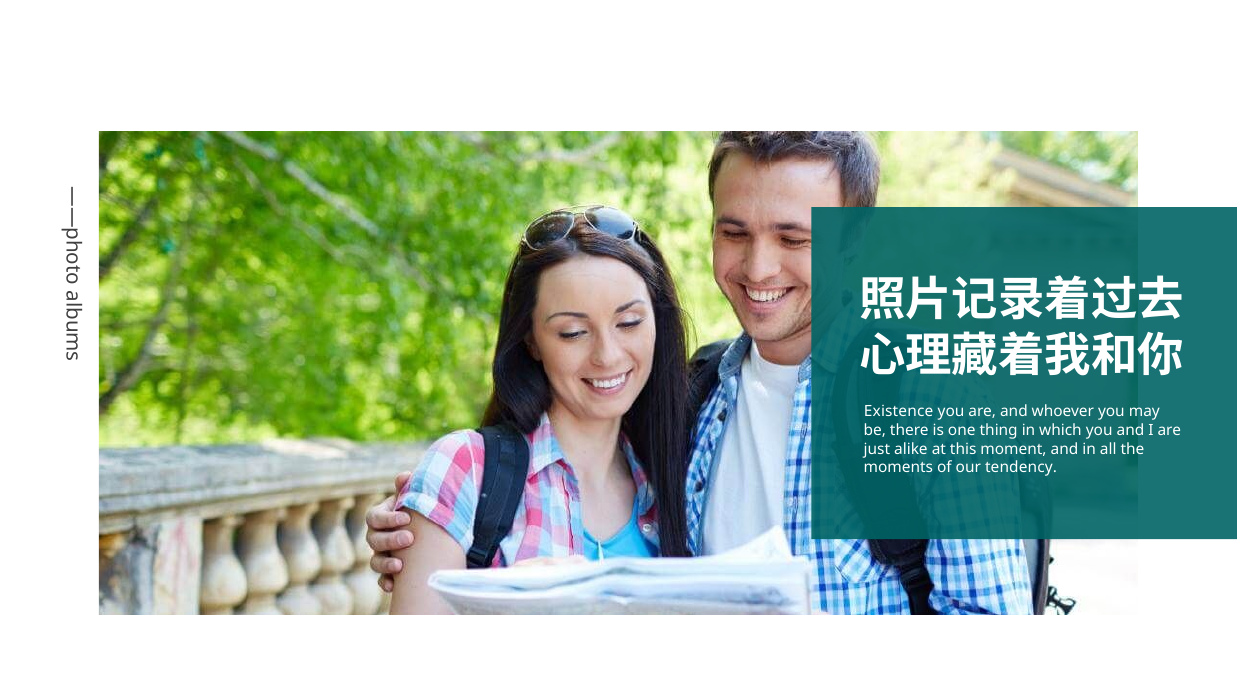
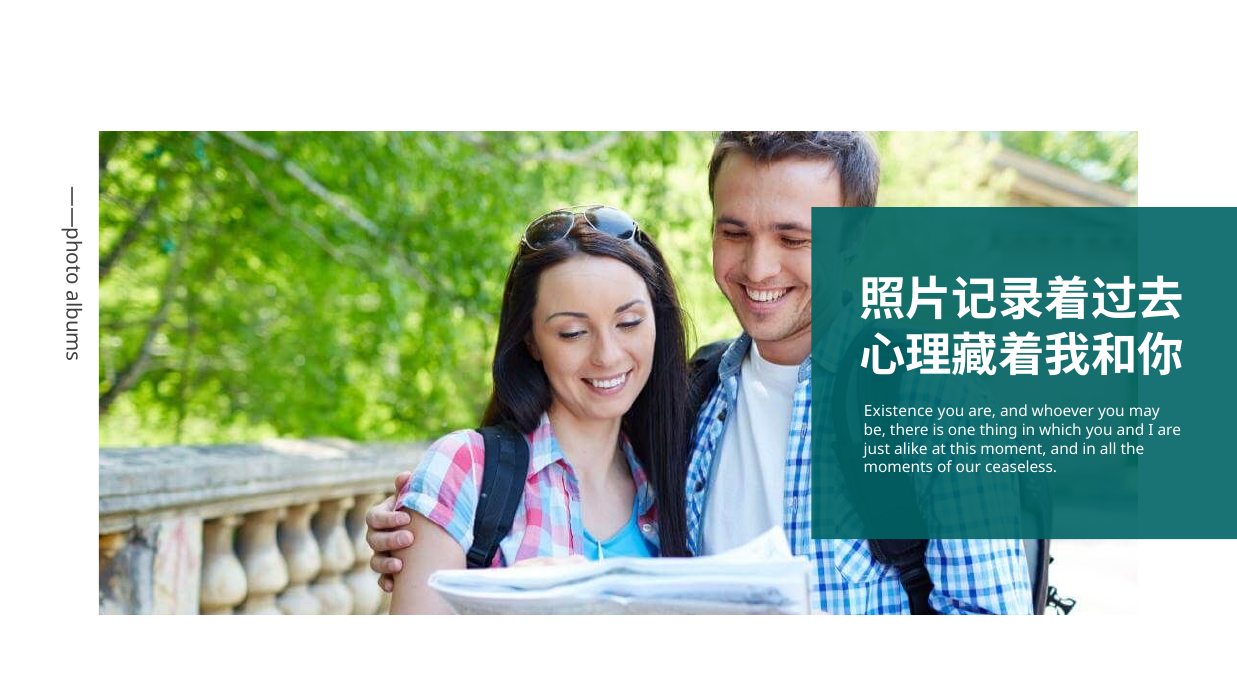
tendency: tendency -> ceaseless
